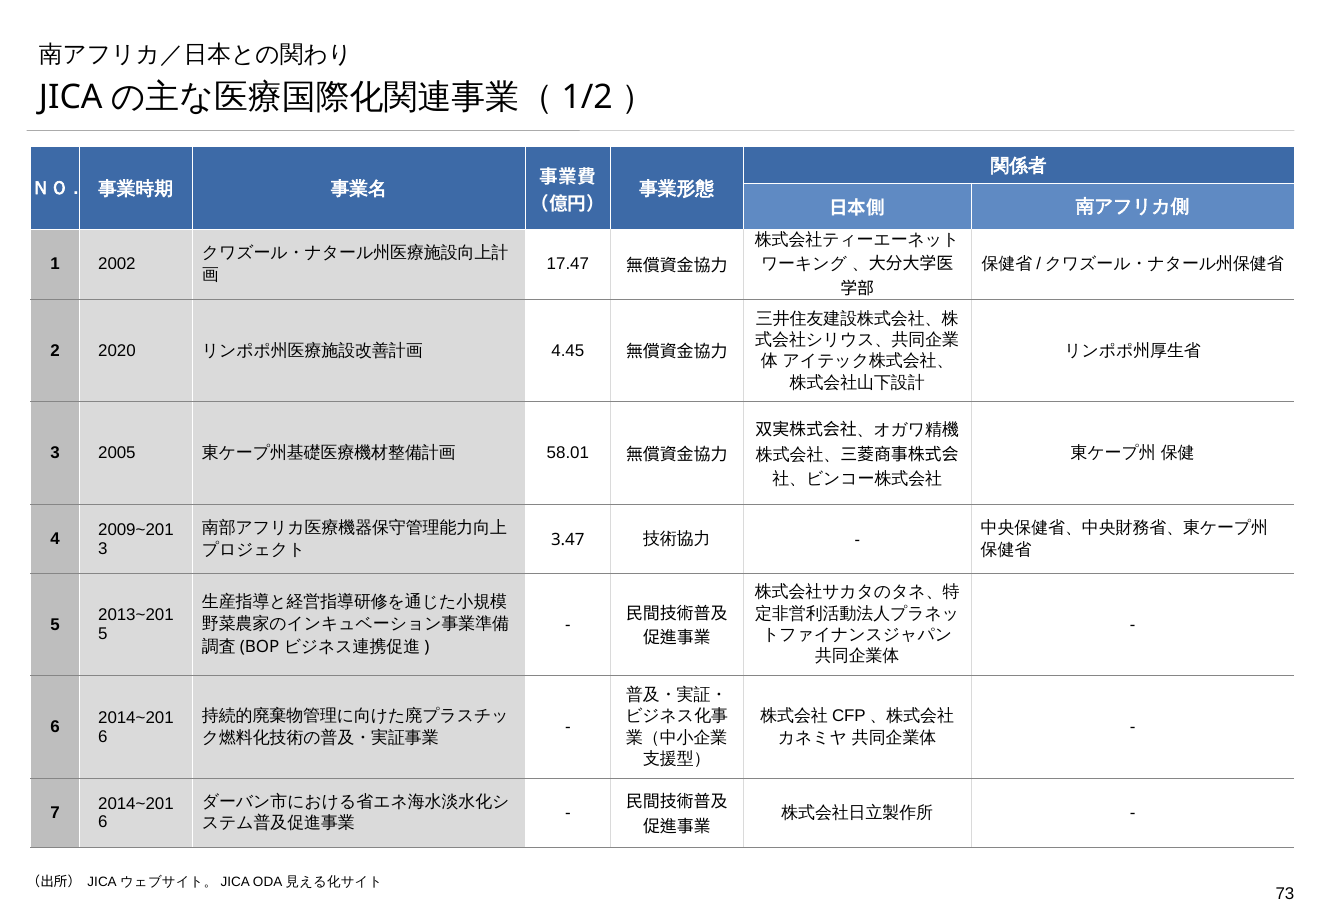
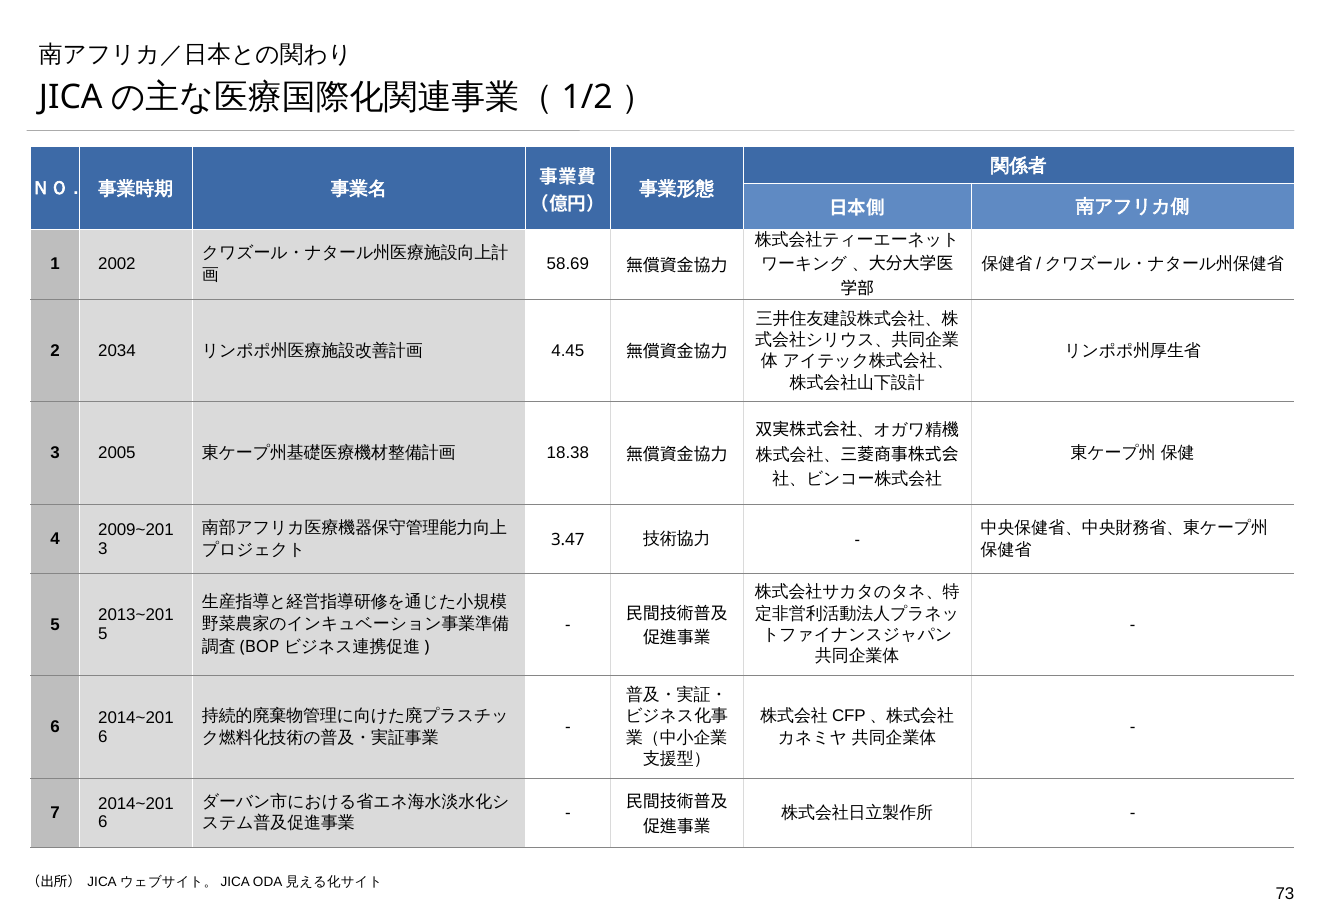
17.47: 17.47 -> 58.69
2020: 2020 -> 2034
58.01: 58.01 -> 18.38
